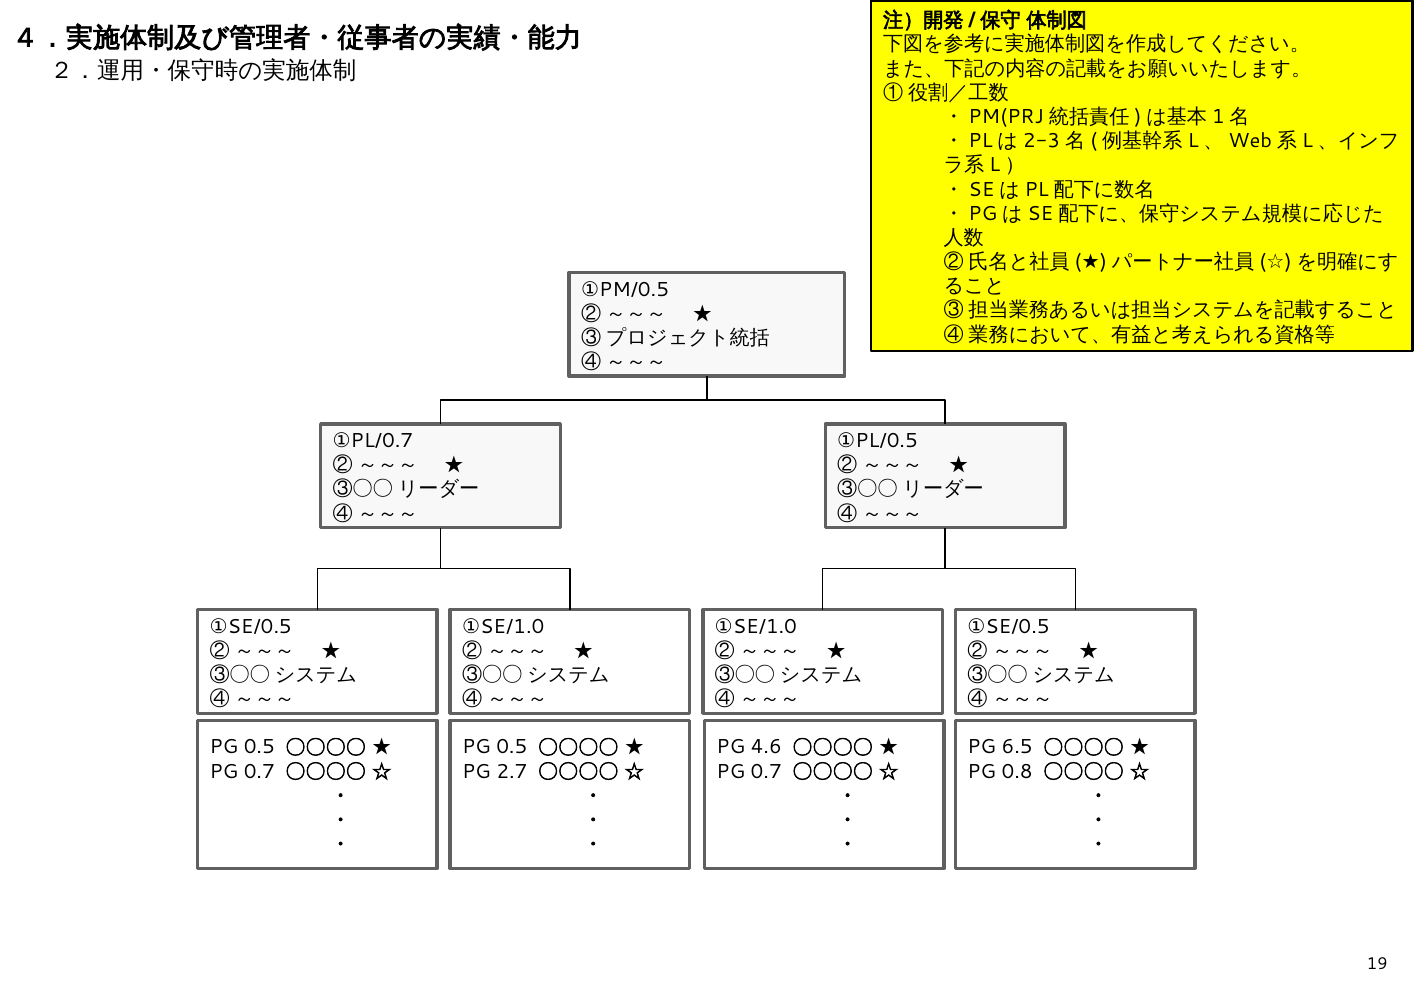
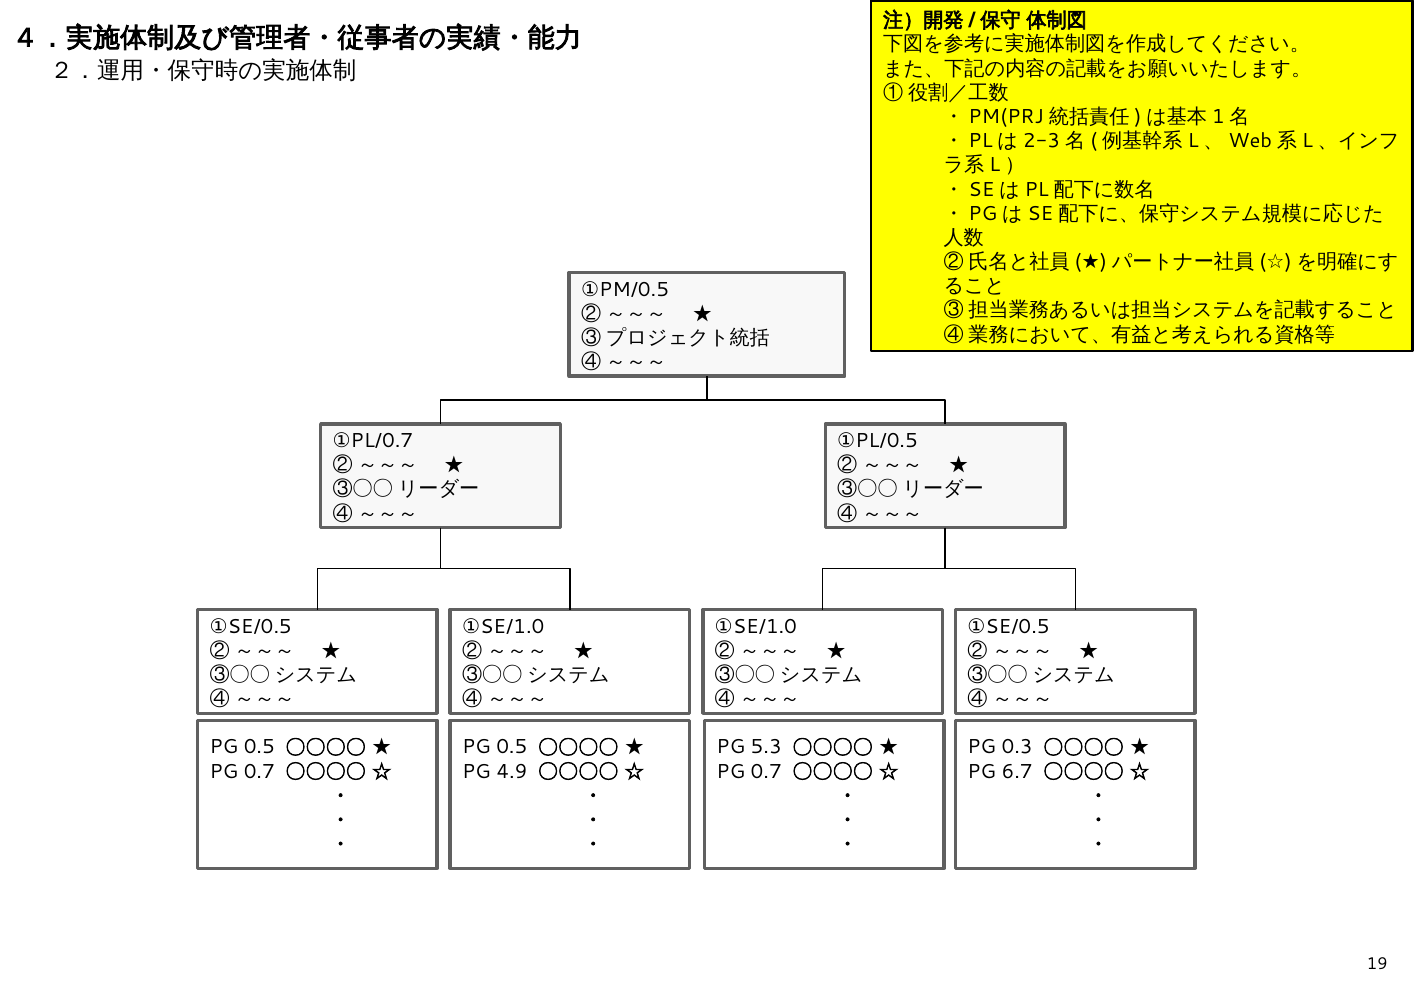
4.6: 4.6 -> 5.3
6.5: 6.5 -> 0.3
2.7: 2.7 -> 4.9
0.8: 0.8 -> 6.7
